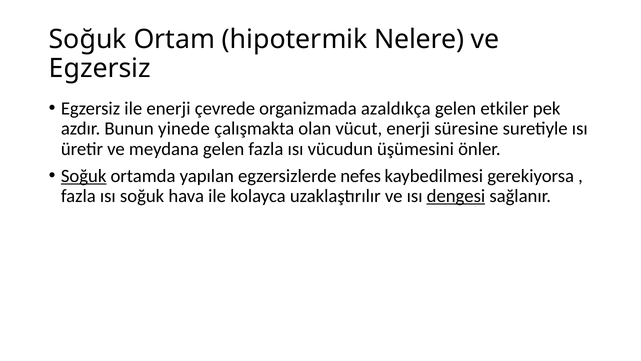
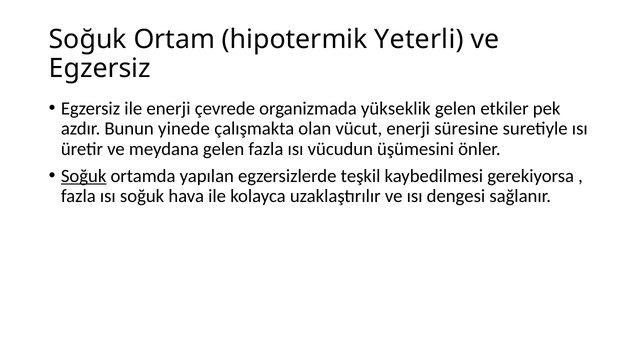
Nelere: Nelere -> Yeterli
azaldıkça: azaldıkça -> yükseklik
nefes: nefes -> teşkil
dengesi underline: present -> none
